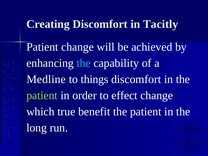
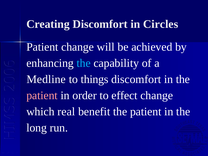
Tacitly: Tacitly -> Circles
patient at (42, 95) colour: light green -> pink
true: true -> real
